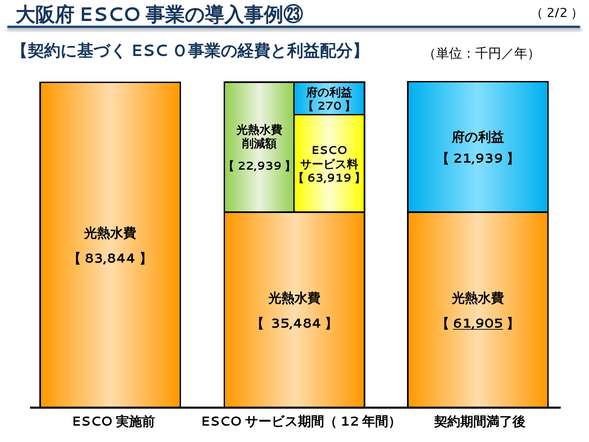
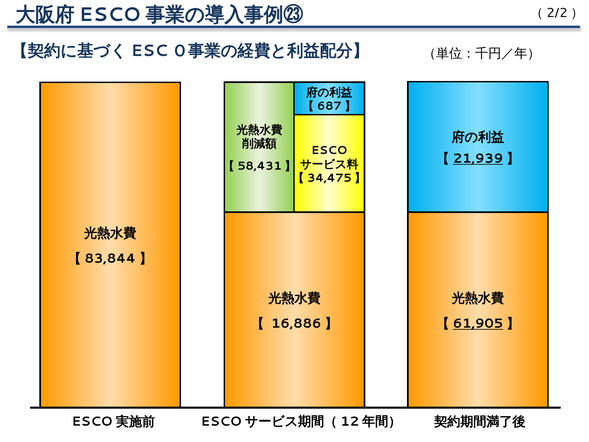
270: 270 -> 687
21,939 underline: none -> present
22,939: 22,939 -> 58,431
63,919: 63,919 -> 34,475
35,484: 35,484 -> 16,886
